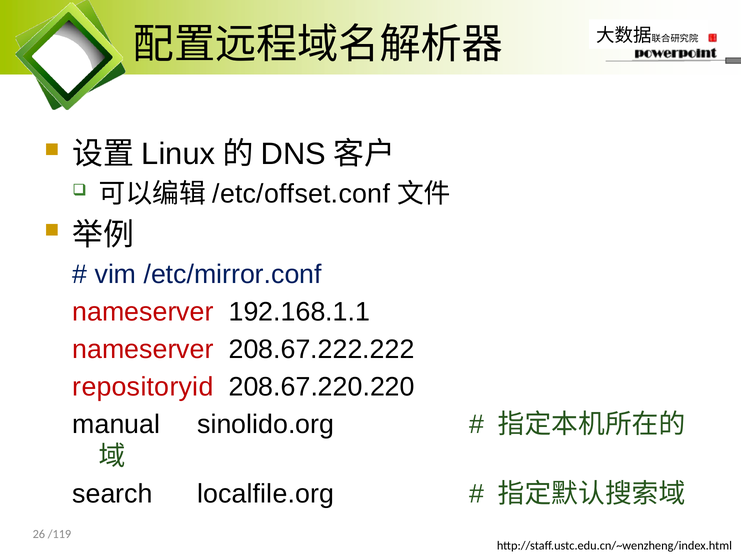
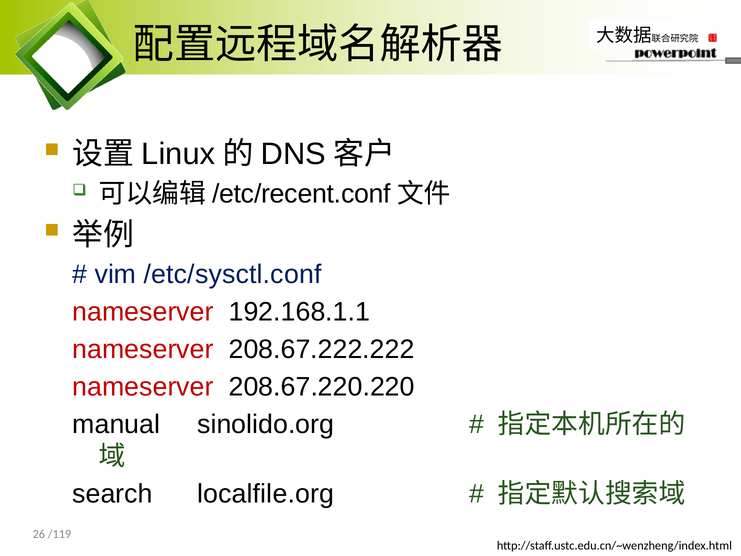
/etc/offset.conf: /etc/offset.conf -> /etc/recent.conf
/etc/mirror.conf: /etc/mirror.conf -> /etc/sysctl.conf
repositoryid at (143, 387): repositoryid -> nameserver
